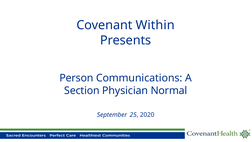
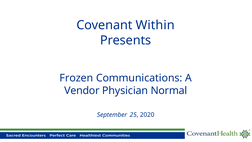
Person: Person -> Frozen
Section: Section -> Vendor
